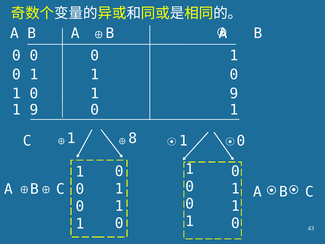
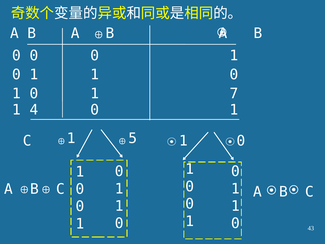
0 1 9: 9 -> 7
9 at (34, 110): 9 -> 4
8: 8 -> 5
